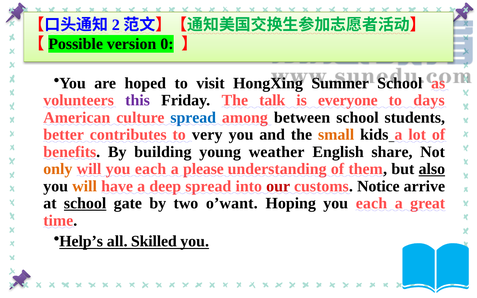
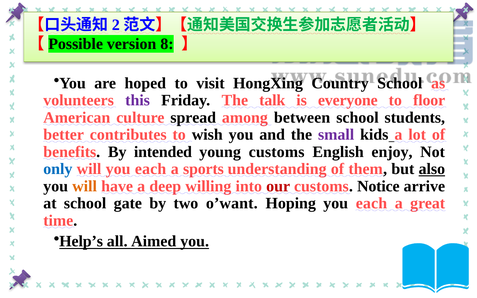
0: 0 -> 8
Summer: Summer -> Country
days: days -> floor
spread at (193, 118) colour: blue -> black
very: very -> wish
small colour: orange -> purple
building: building -> intended
young weather: weather -> customs
share: share -> enjoy
only colour: orange -> blue
please: please -> sports
deep spread: spread -> willing
school at (85, 203) underline: present -> none
Skilled: Skilled -> Aimed
